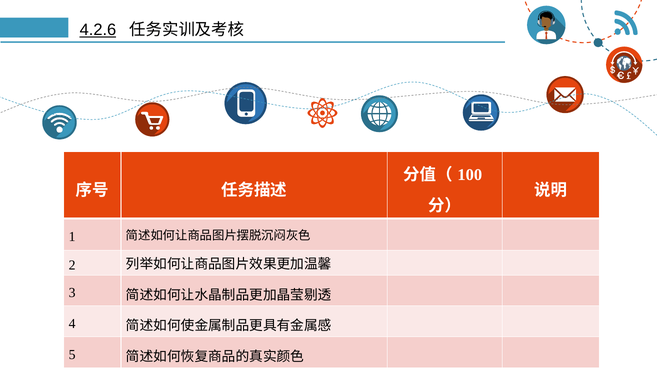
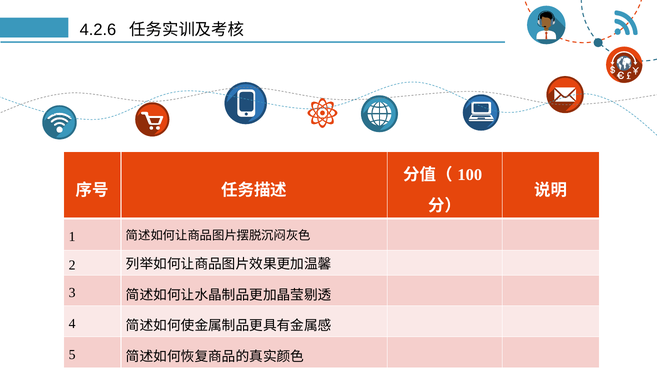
4.2.6 underline: present -> none
